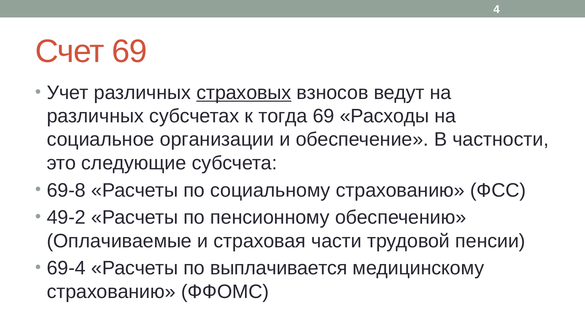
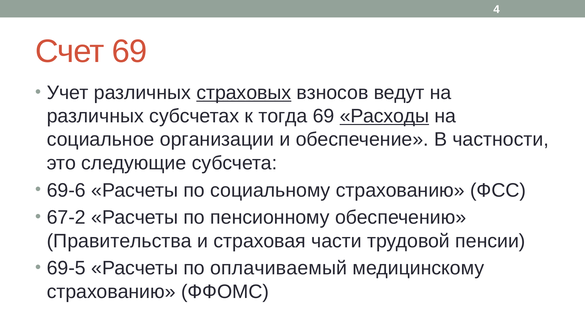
Расходы underline: none -> present
69-8: 69-8 -> 69-6
49-2: 49-2 -> 67-2
Оплачиваемые: Оплачиваемые -> Правительства
69-4: 69-4 -> 69-5
выплачивается: выплачивается -> оплачиваемый
